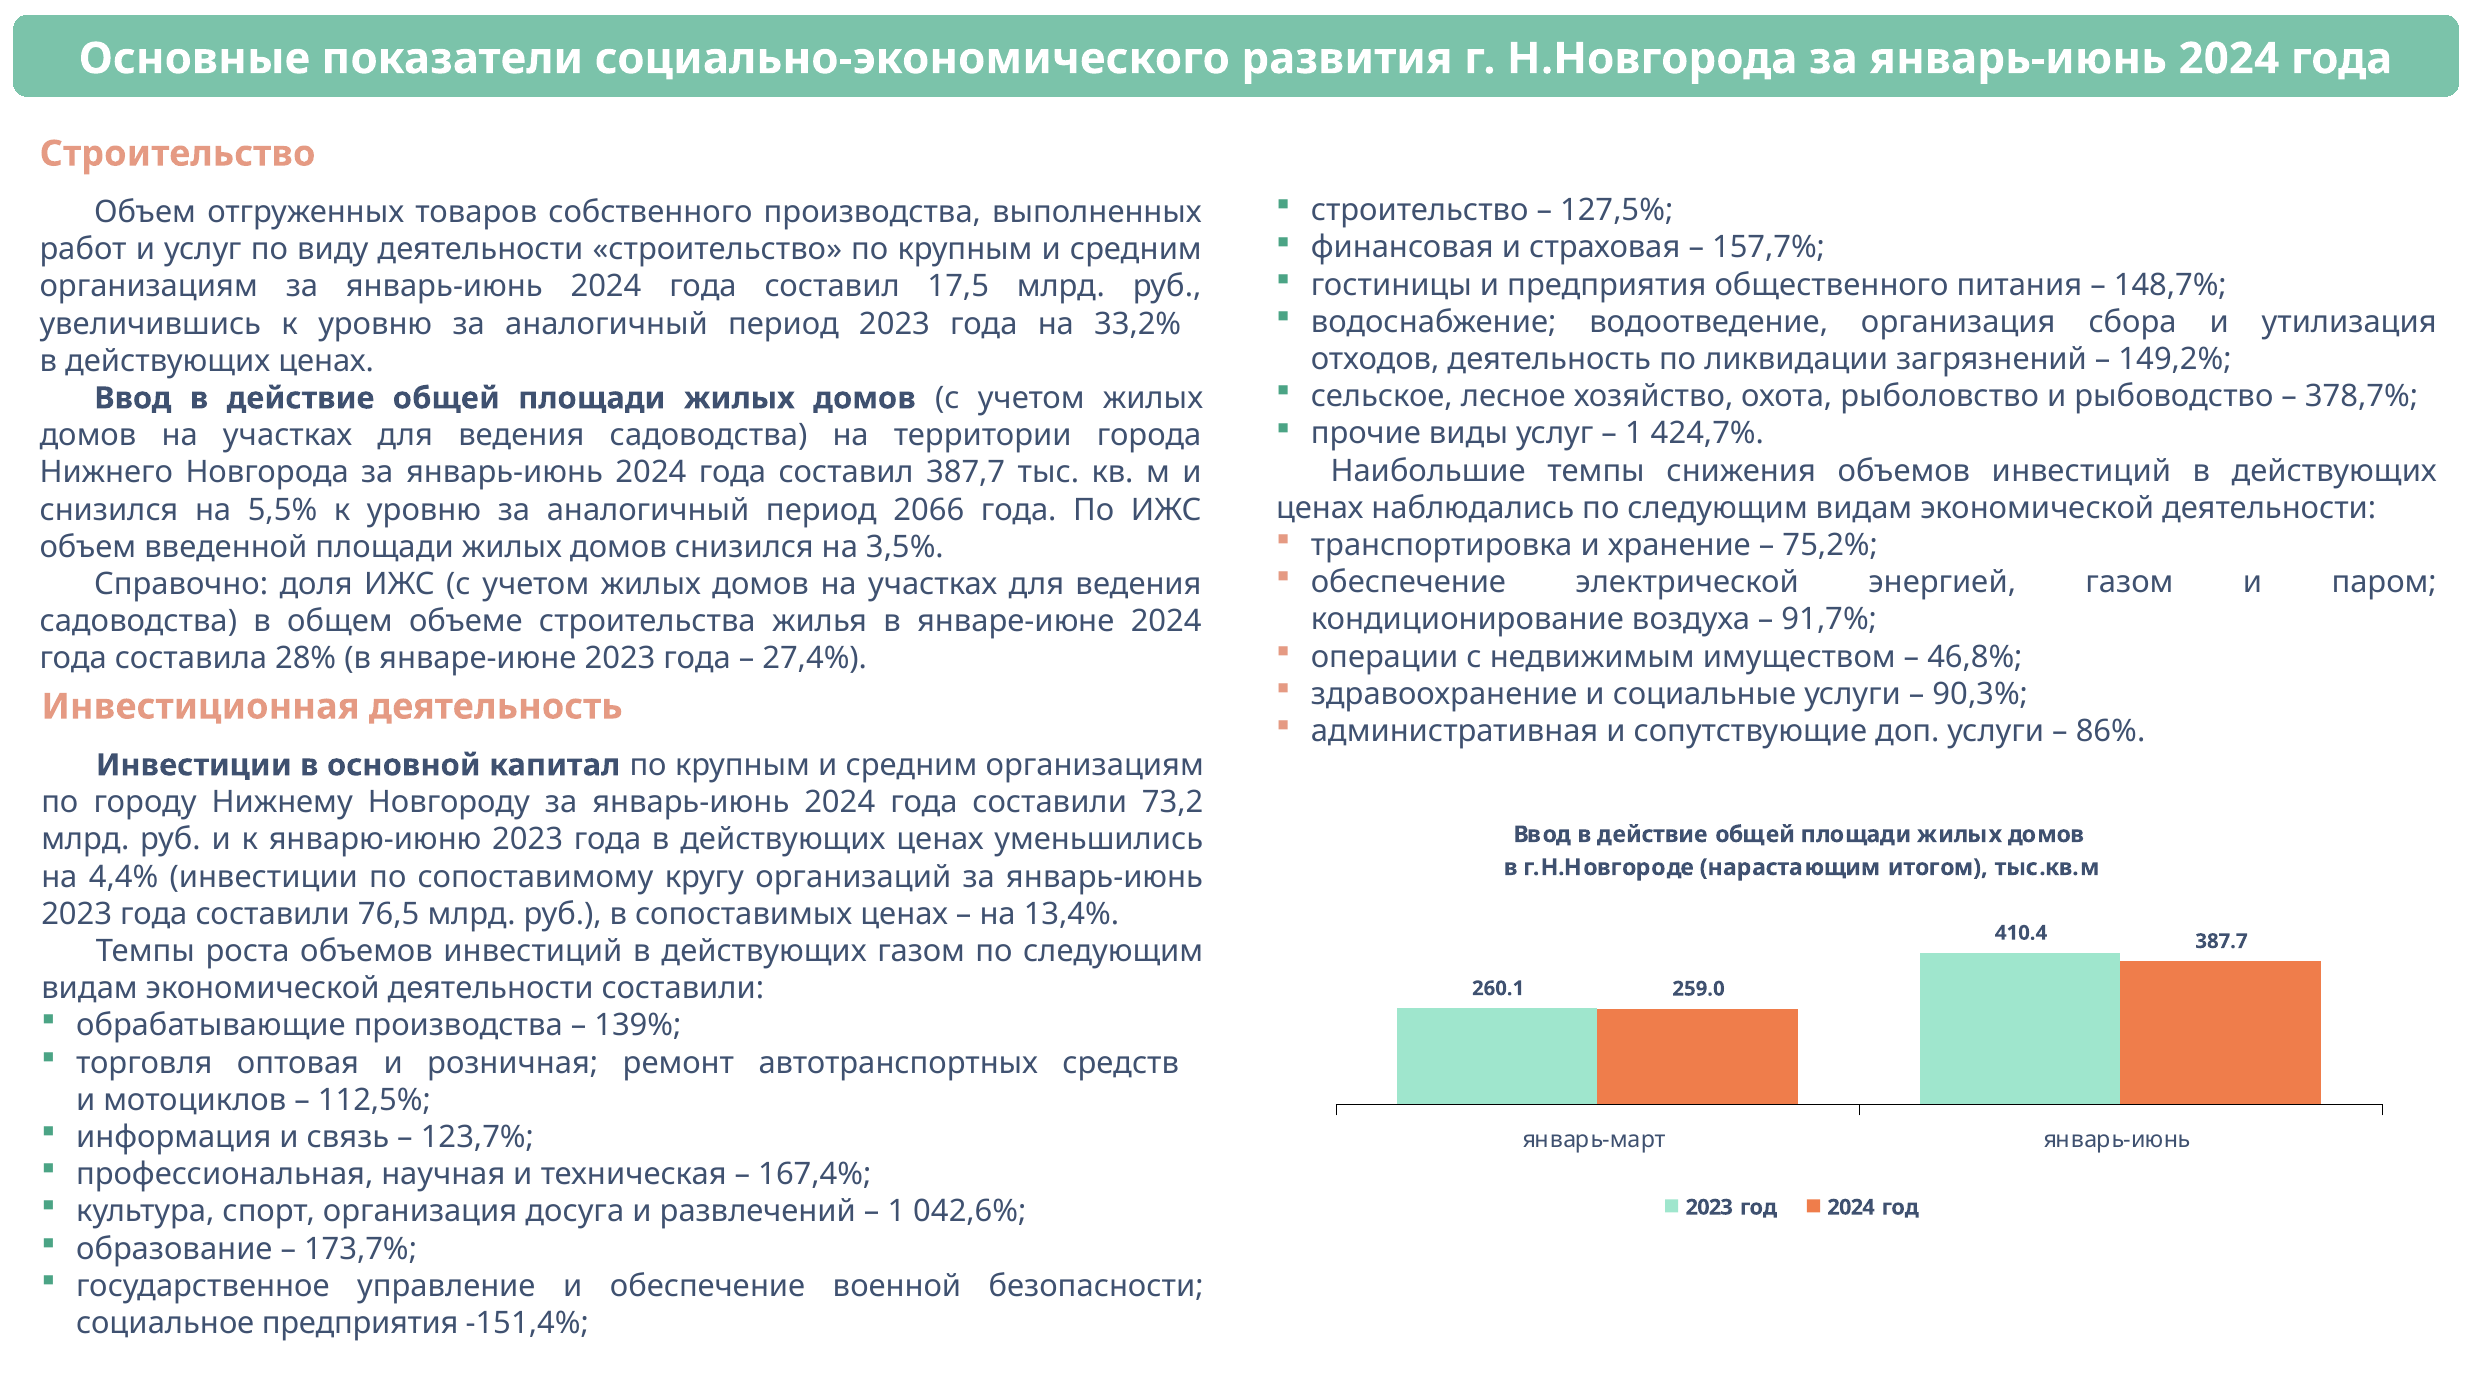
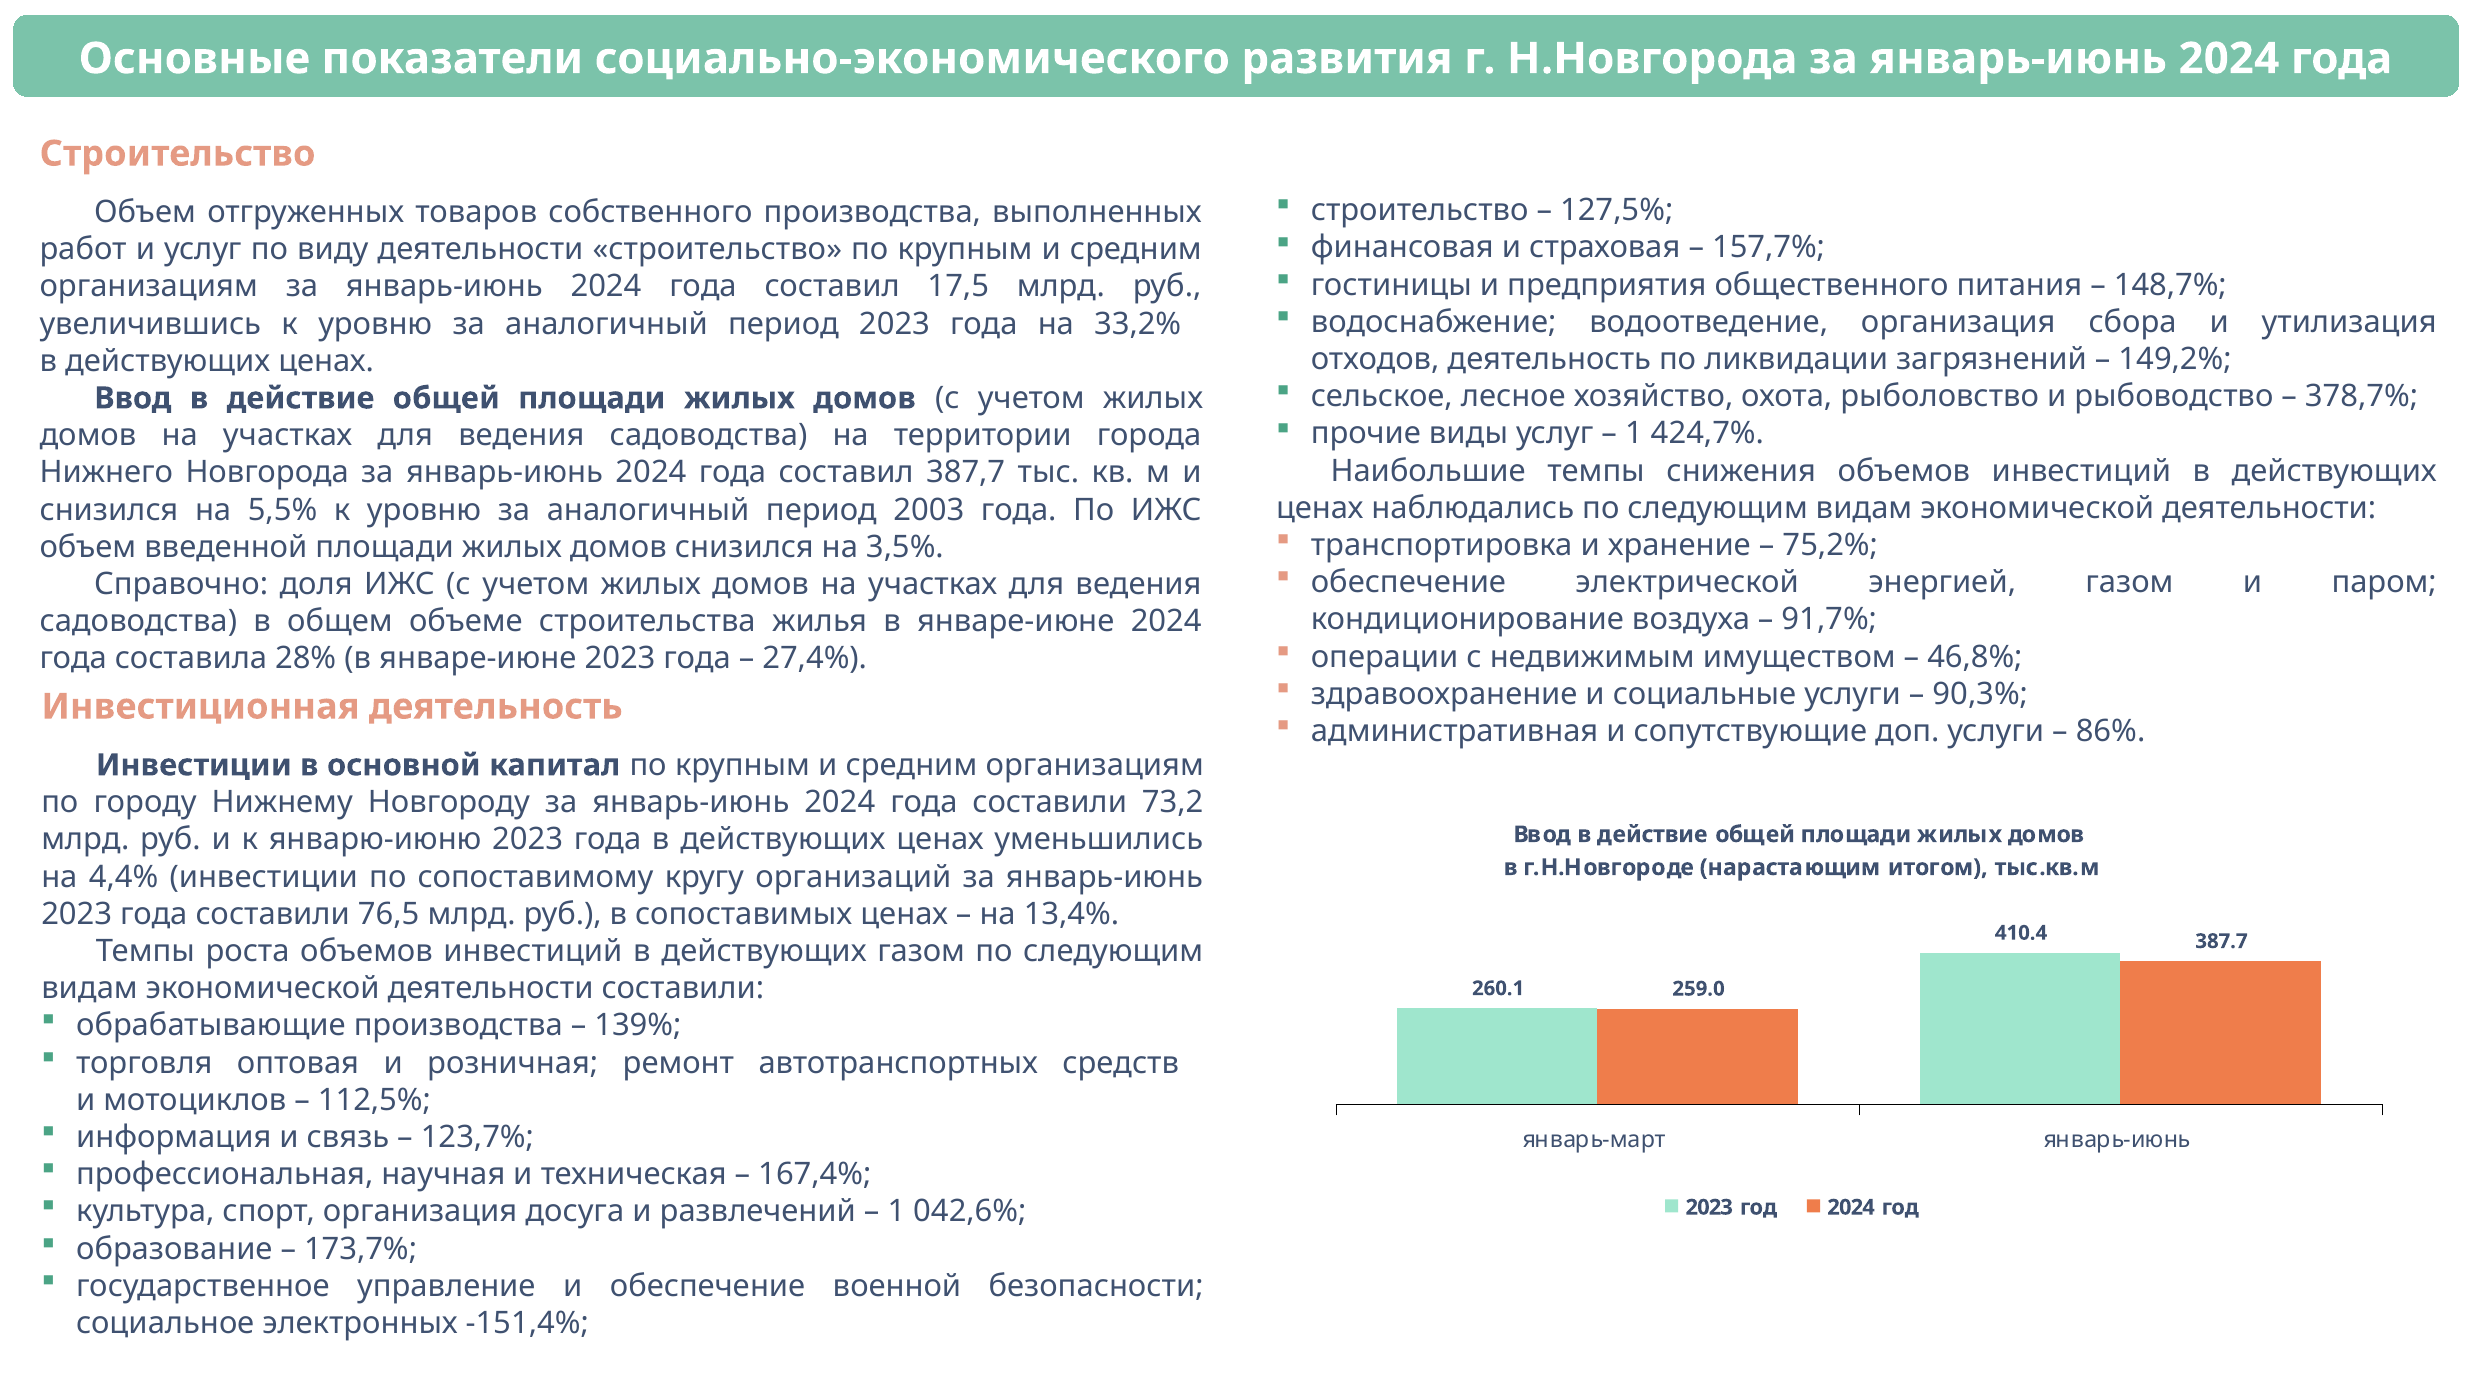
2066: 2066 -> 2003
социальное предприятия: предприятия -> электронных
